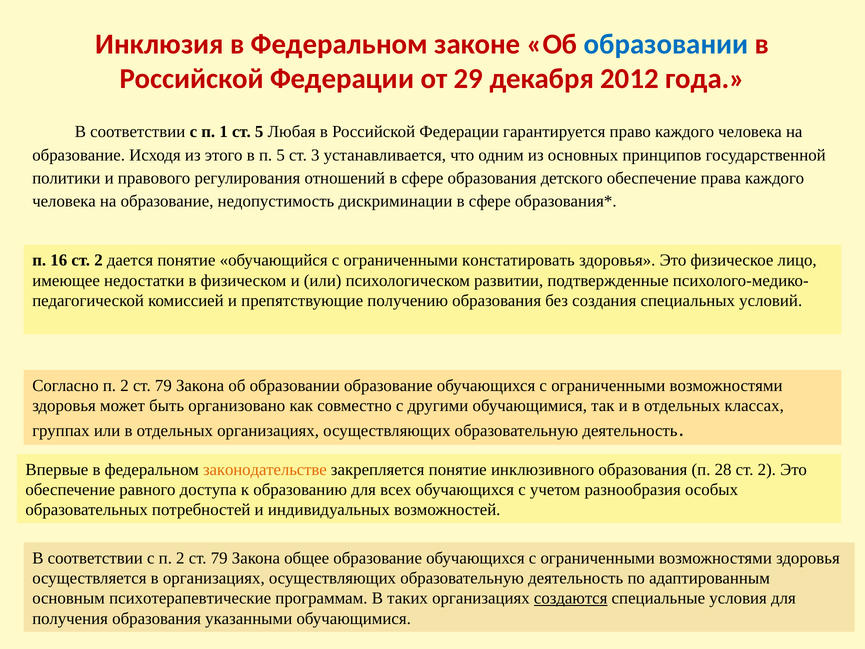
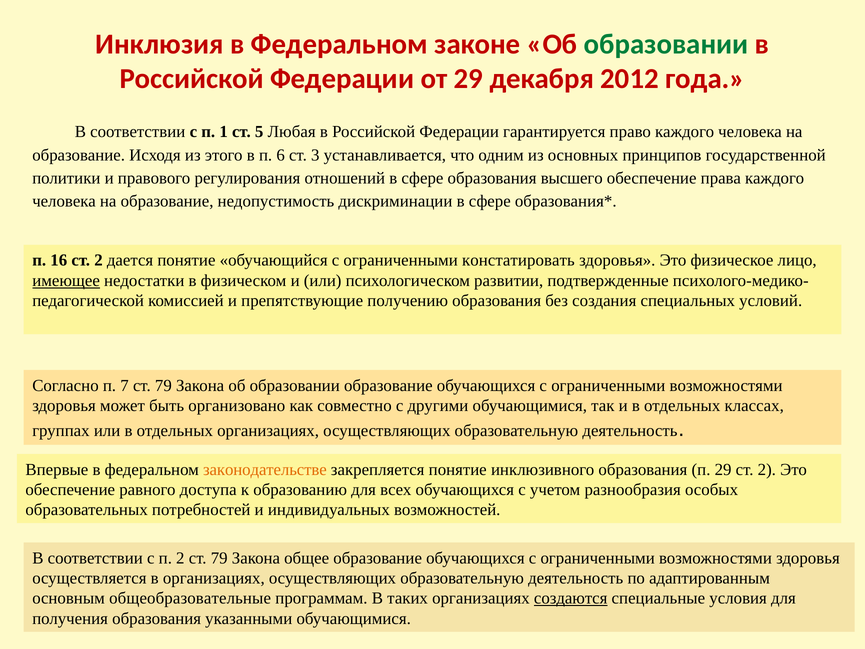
образовании at (666, 44) colour: blue -> green
п 5: 5 -> 6
детского: детского -> высшего
имеющее underline: none -> present
Согласно п 2: 2 -> 7
п 28: 28 -> 29
психотерапевтические: психотерапевтические -> общеобразовательные
